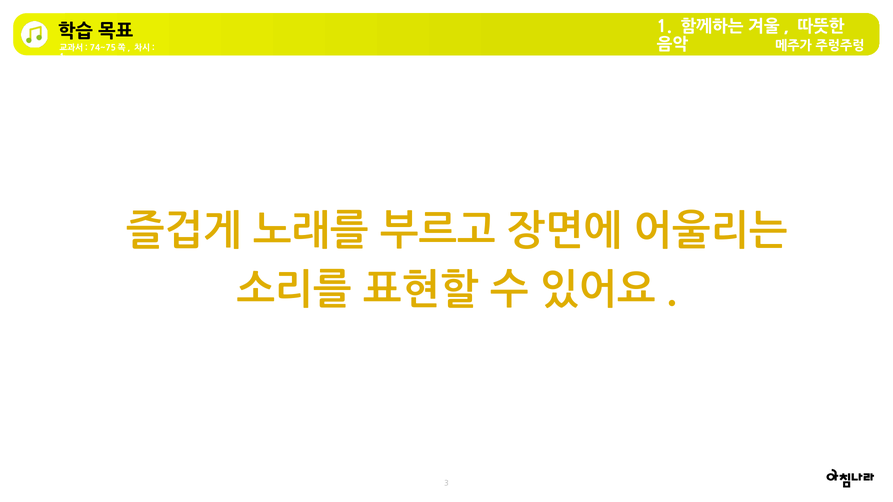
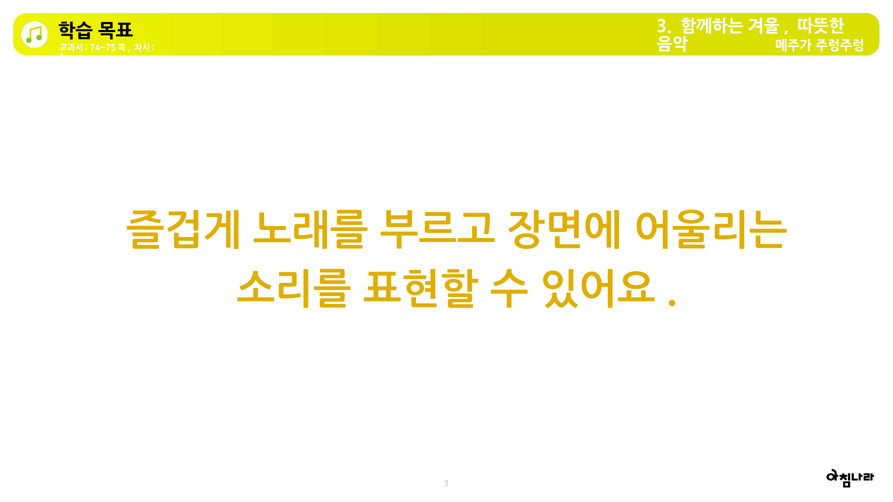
1 at (664, 27): 1 -> 3
